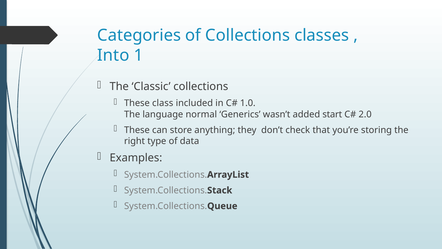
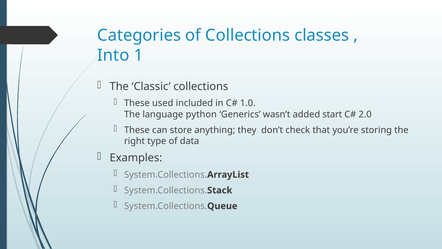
class: class -> used
normal: normal -> python
